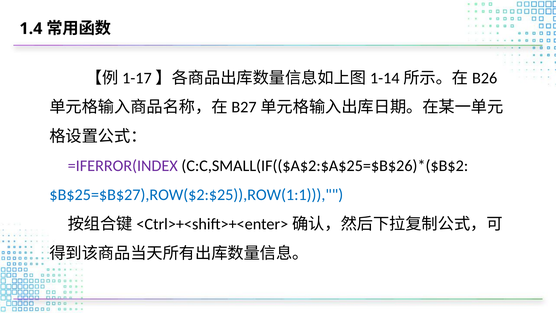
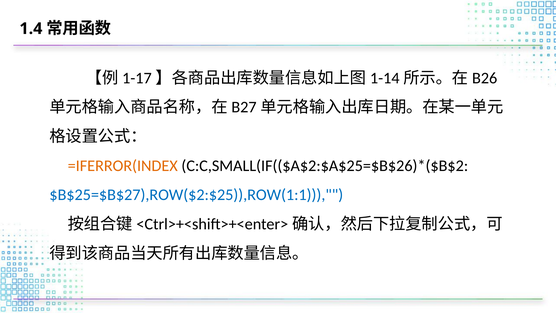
=IFERROR(INDEX colour: purple -> orange
